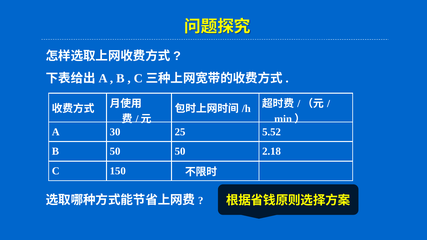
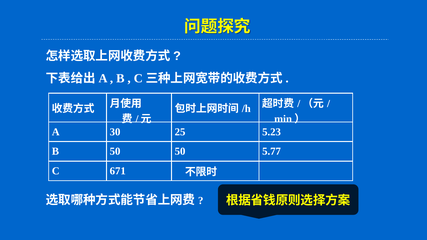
5.52: 5.52 -> 5.23
2.18: 2.18 -> 5.77
150: 150 -> 671
